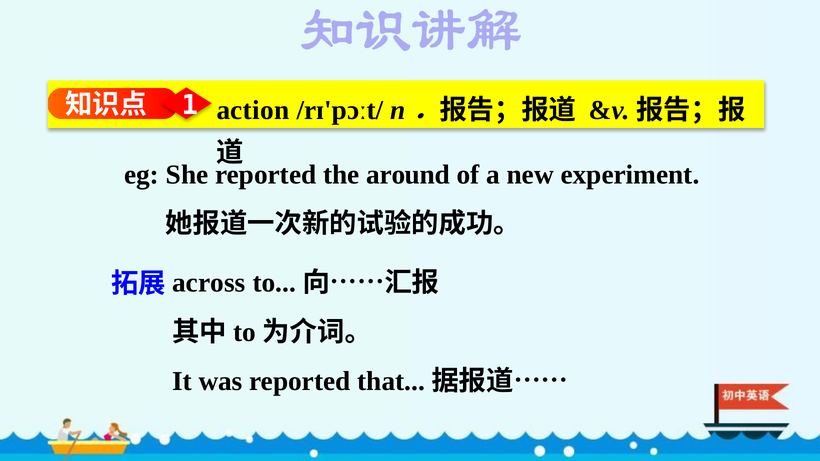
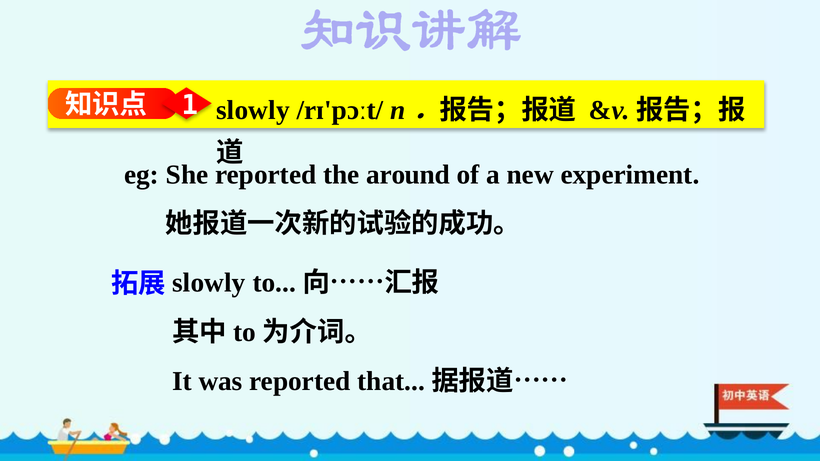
action at (253, 110): action -> slowly
across at (209, 283): across -> slowly
